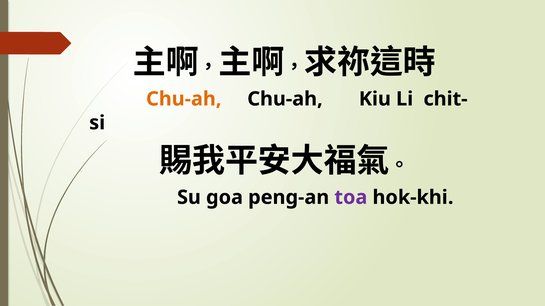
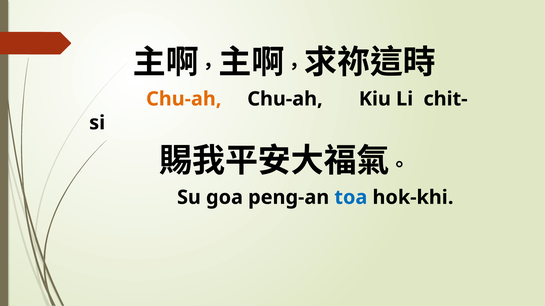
toa colour: purple -> blue
